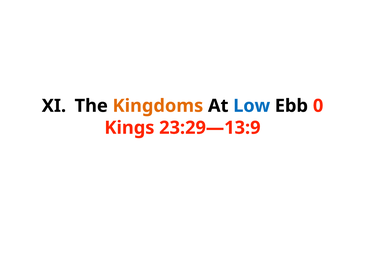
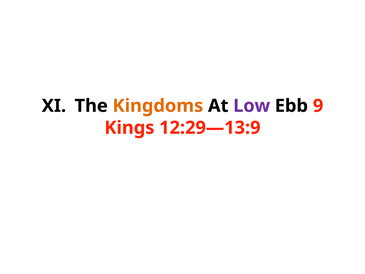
Low colour: blue -> purple
0: 0 -> 9
23:29—13:9: 23:29—13:9 -> 12:29—13:9
